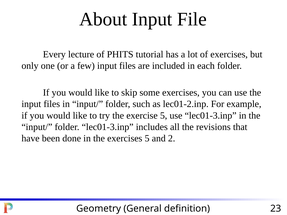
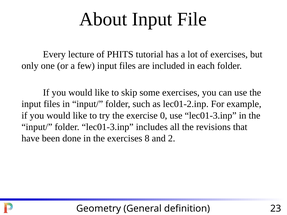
exercise 5: 5 -> 0
exercises 5: 5 -> 8
